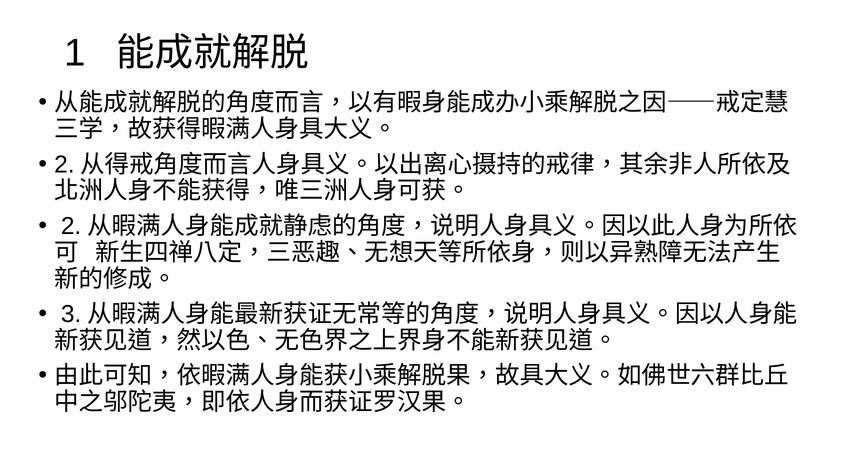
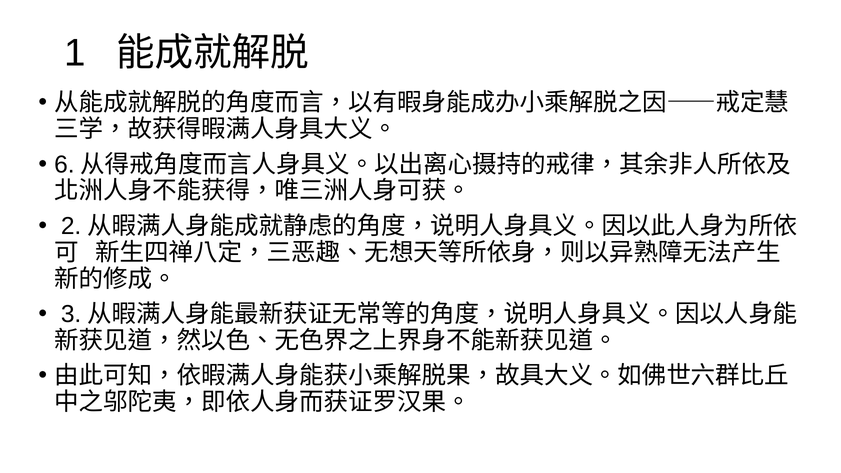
2 at (64, 164): 2 -> 6
